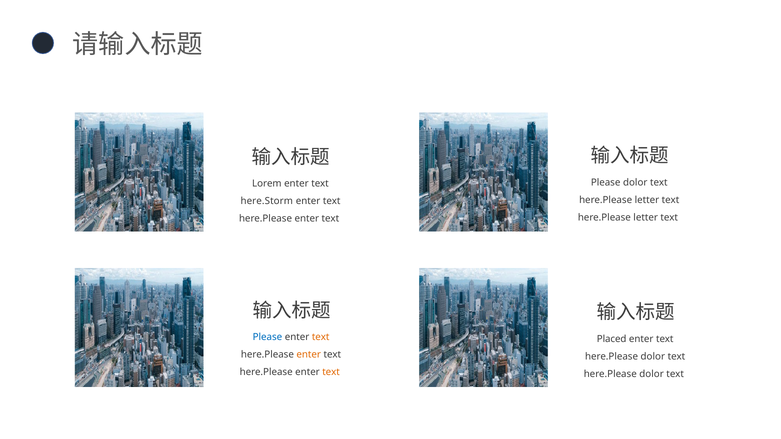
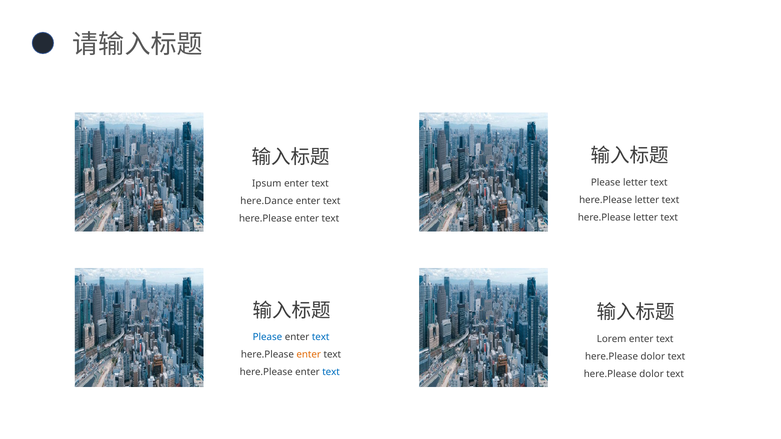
Please dolor: dolor -> letter
Lorem: Lorem -> Ipsum
here.Storm: here.Storm -> here.Dance
text at (321, 337) colour: orange -> blue
Placed: Placed -> Lorem
text at (331, 373) colour: orange -> blue
